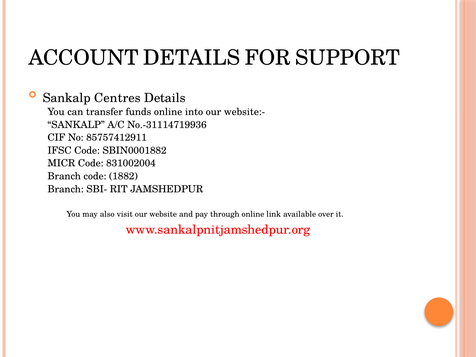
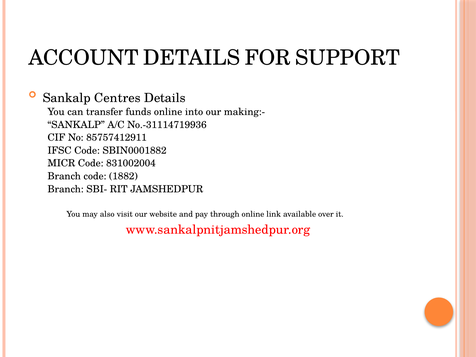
website:-: website:- -> making:-
